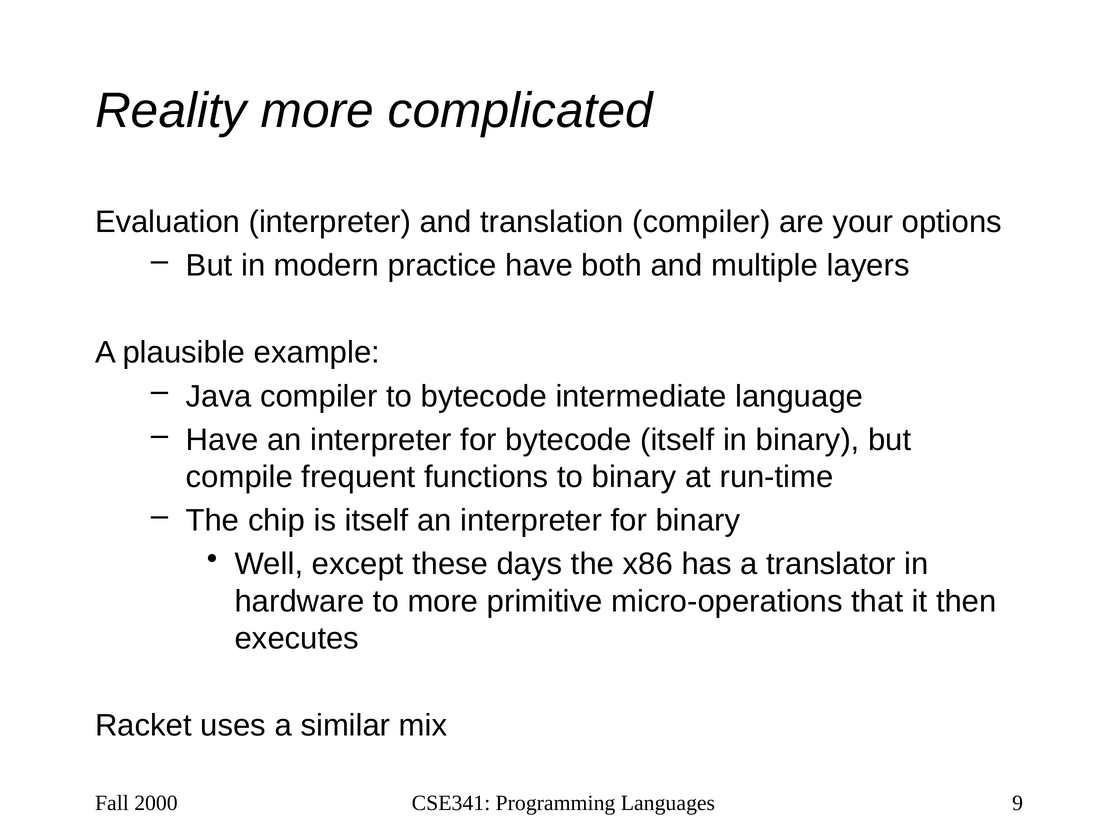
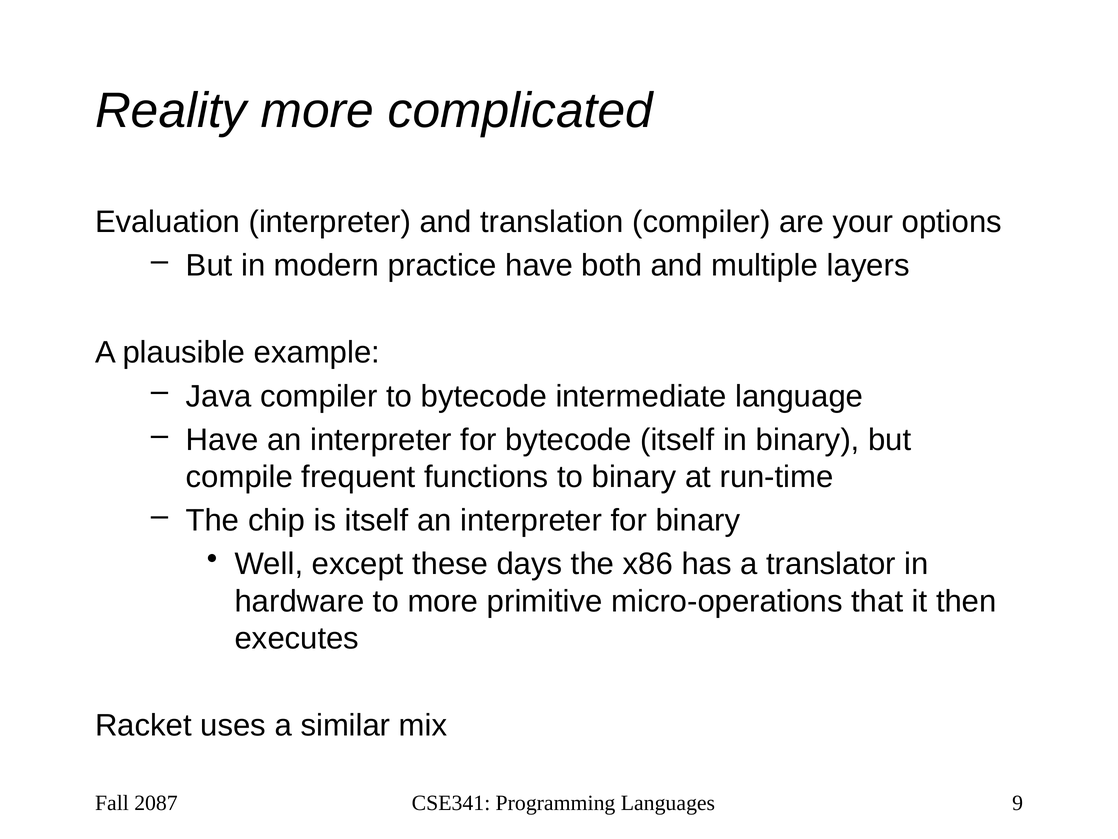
2000: 2000 -> 2087
